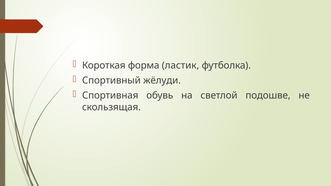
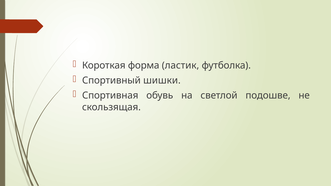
жёлуди: жёлуди -> шишки
